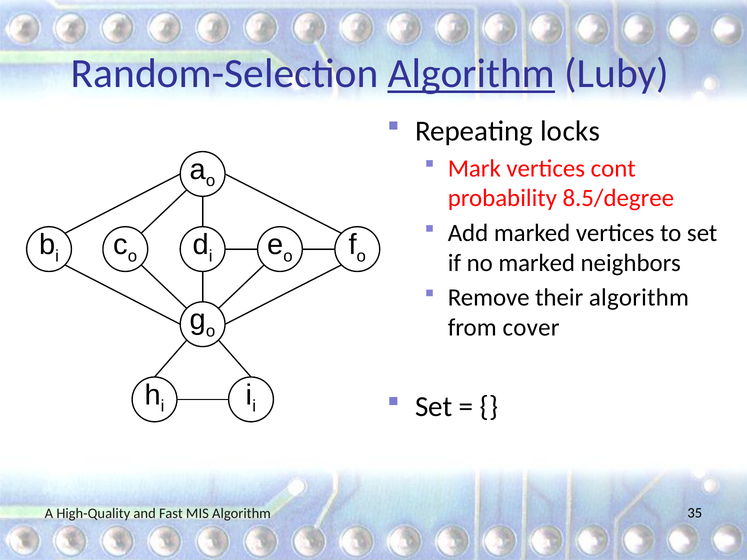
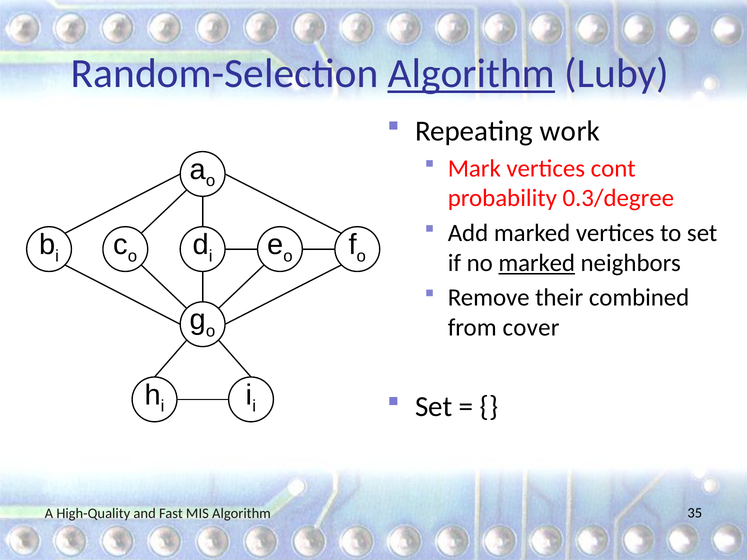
locks: locks -> work
8.5/degree: 8.5/degree -> 0.3/degree
marked at (537, 263) underline: none -> present
their algorithm: algorithm -> combined
